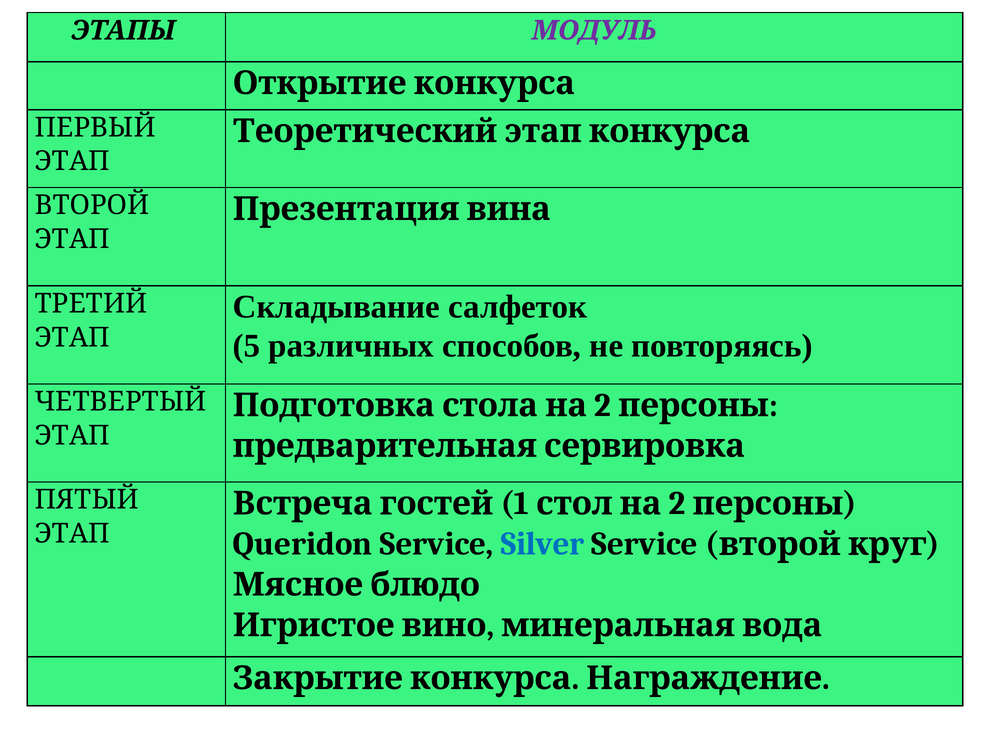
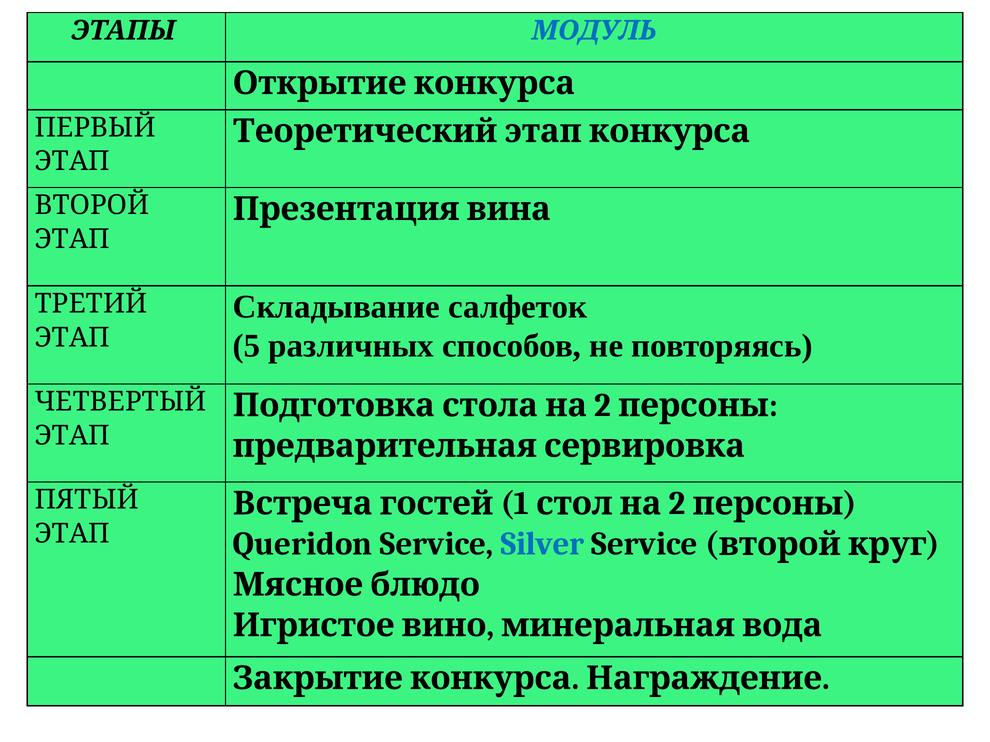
МОДУЛЬ colour: purple -> blue
